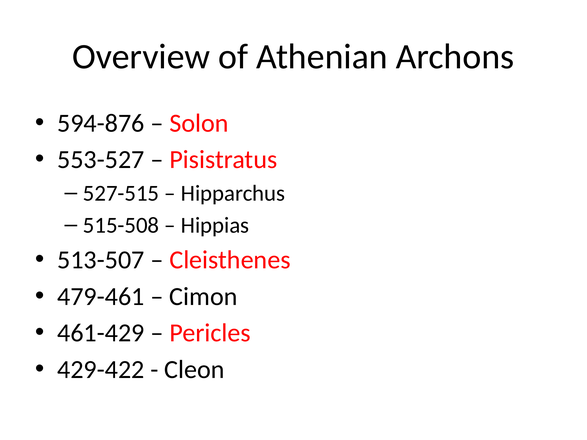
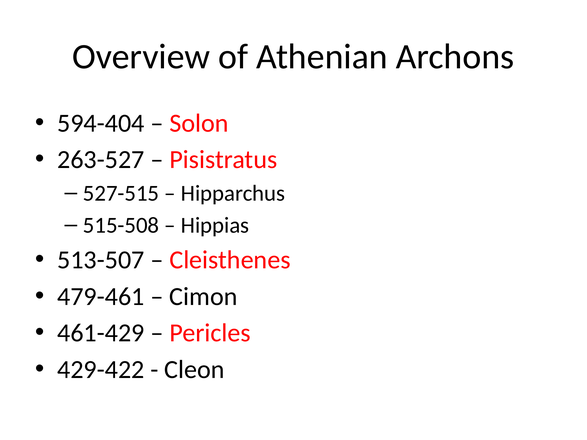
594-876: 594-876 -> 594-404
553-527: 553-527 -> 263-527
